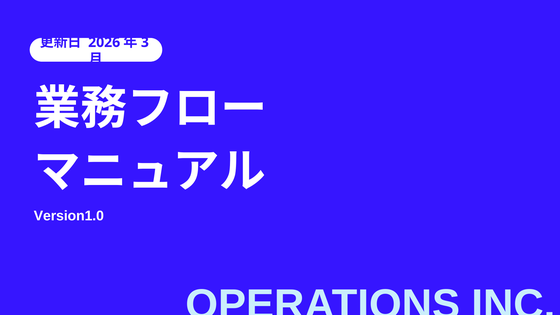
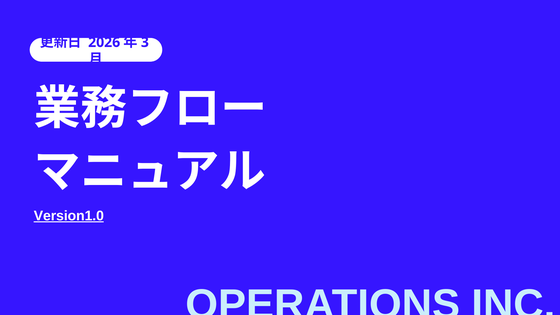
Version1.0 underline: none -> present
